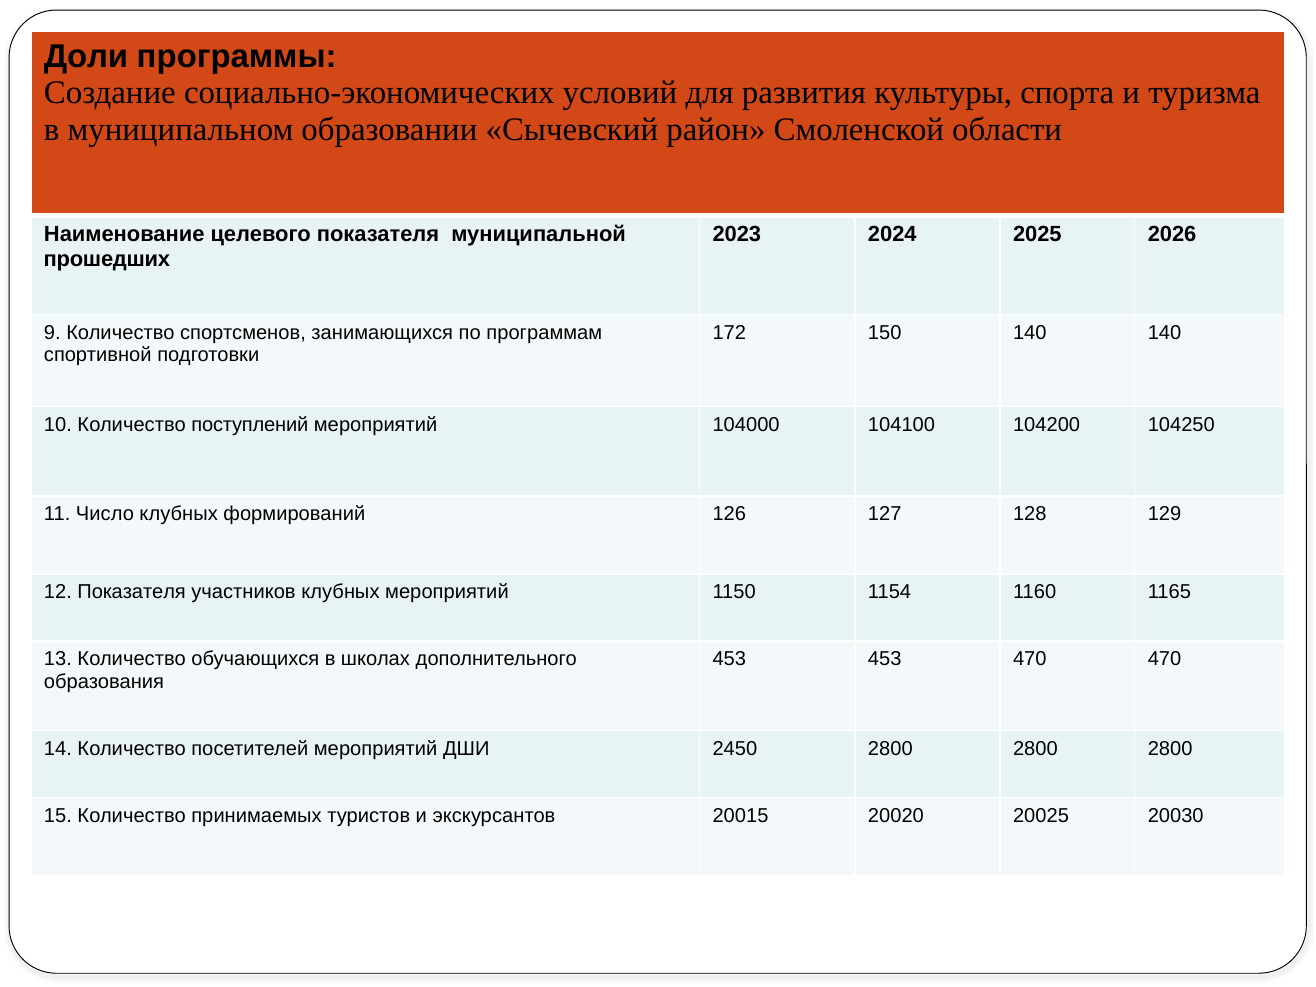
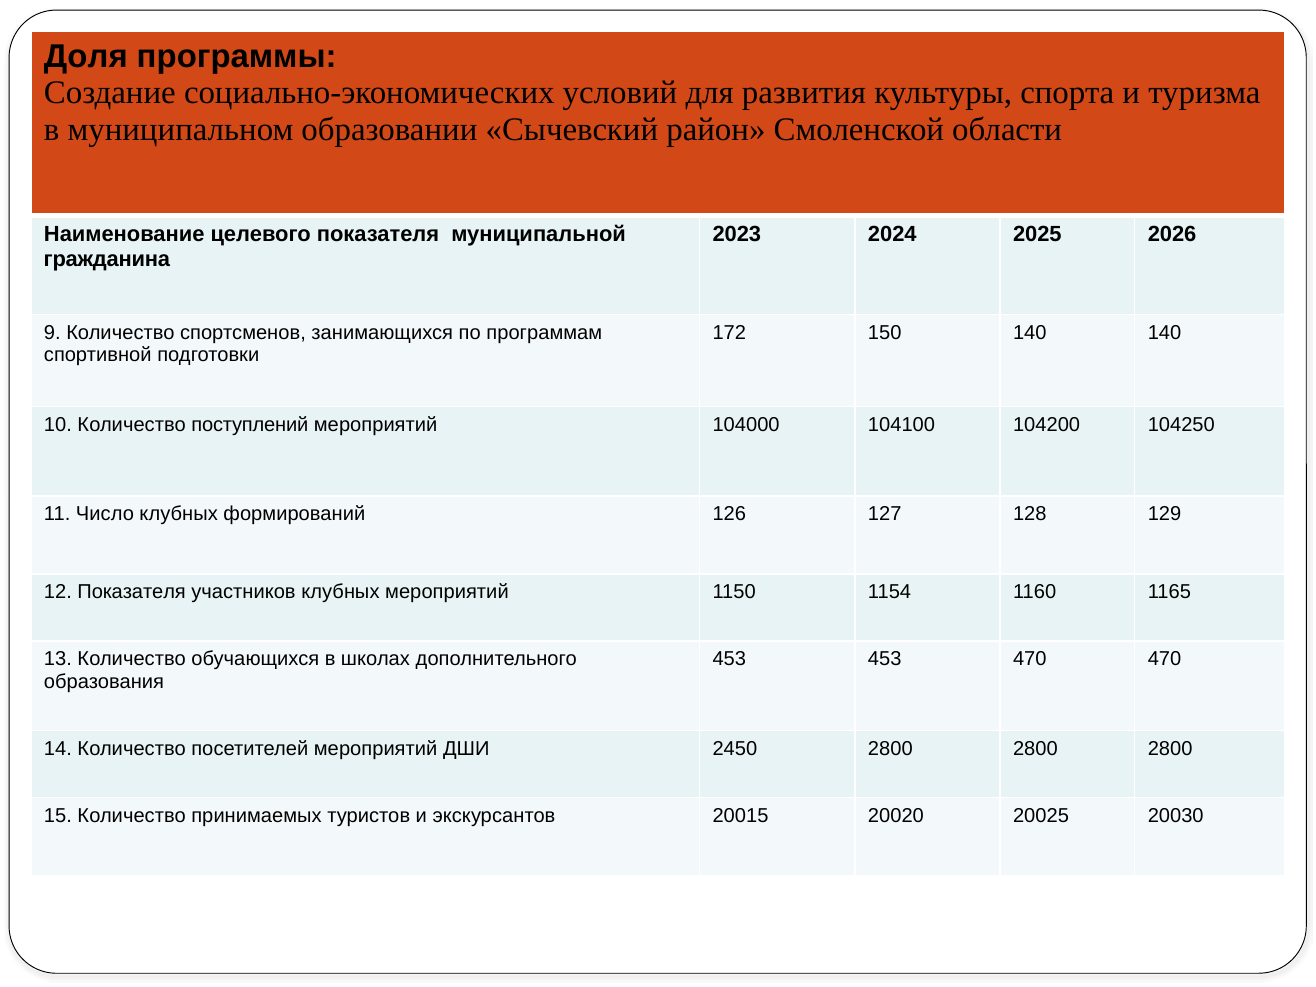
Доли: Доли -> Доля
прошедших: прошедших -> гражданина
